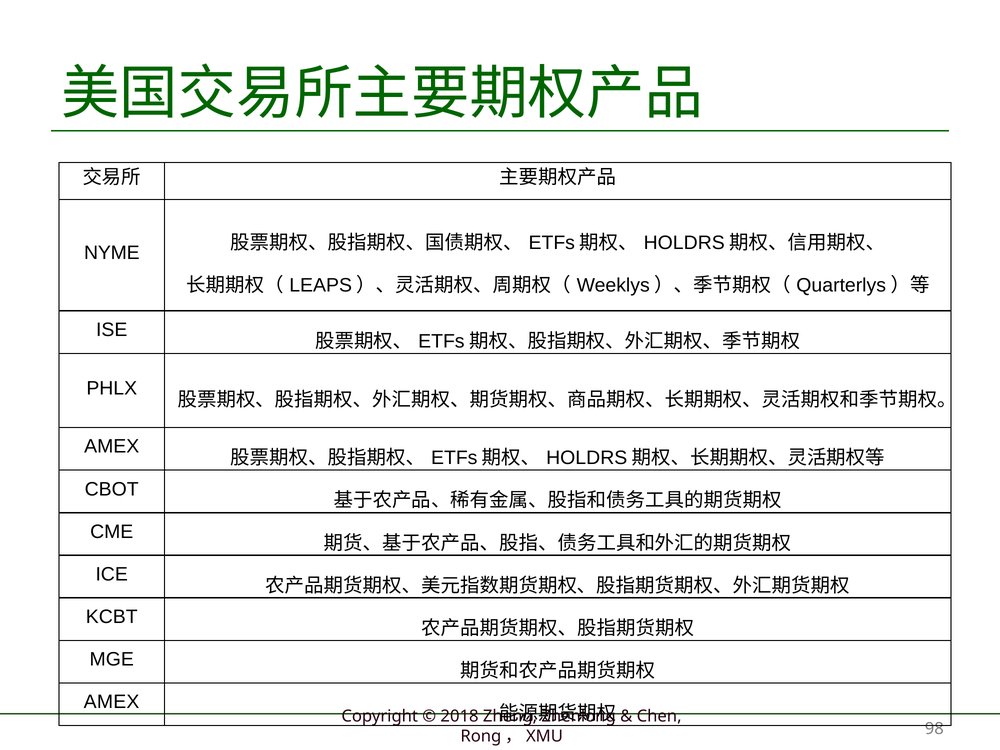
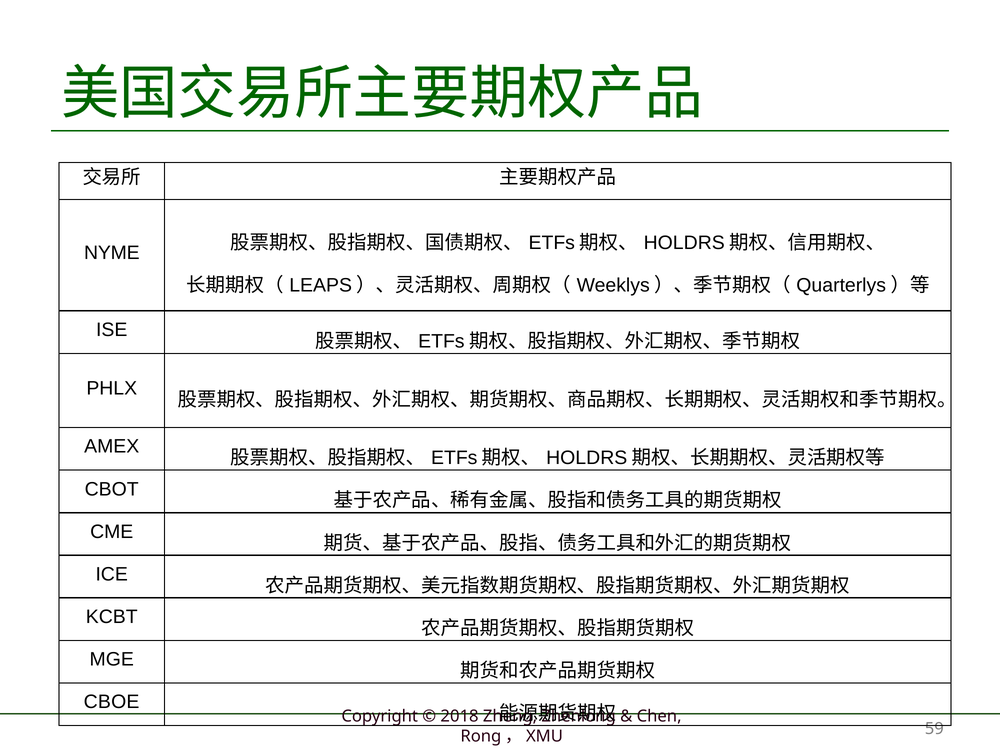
AMEX at (112, 702): AMEX -> CBOE
98: 98 -> 59
